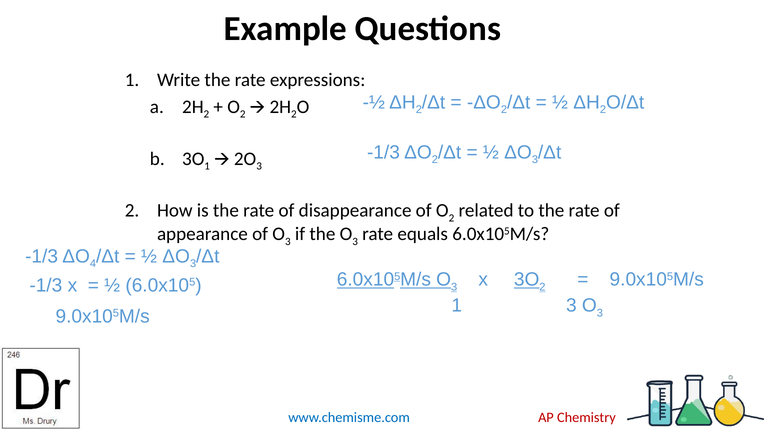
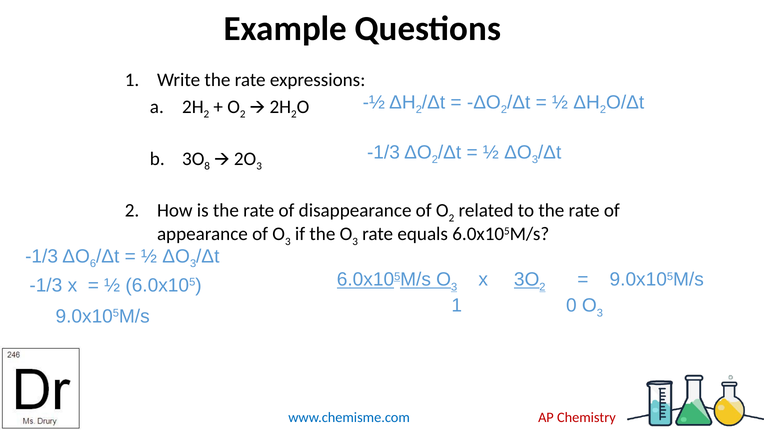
1 at (207, 166): 1 -> 8
4: 4 -> 6
1 3: 3 -> 0
